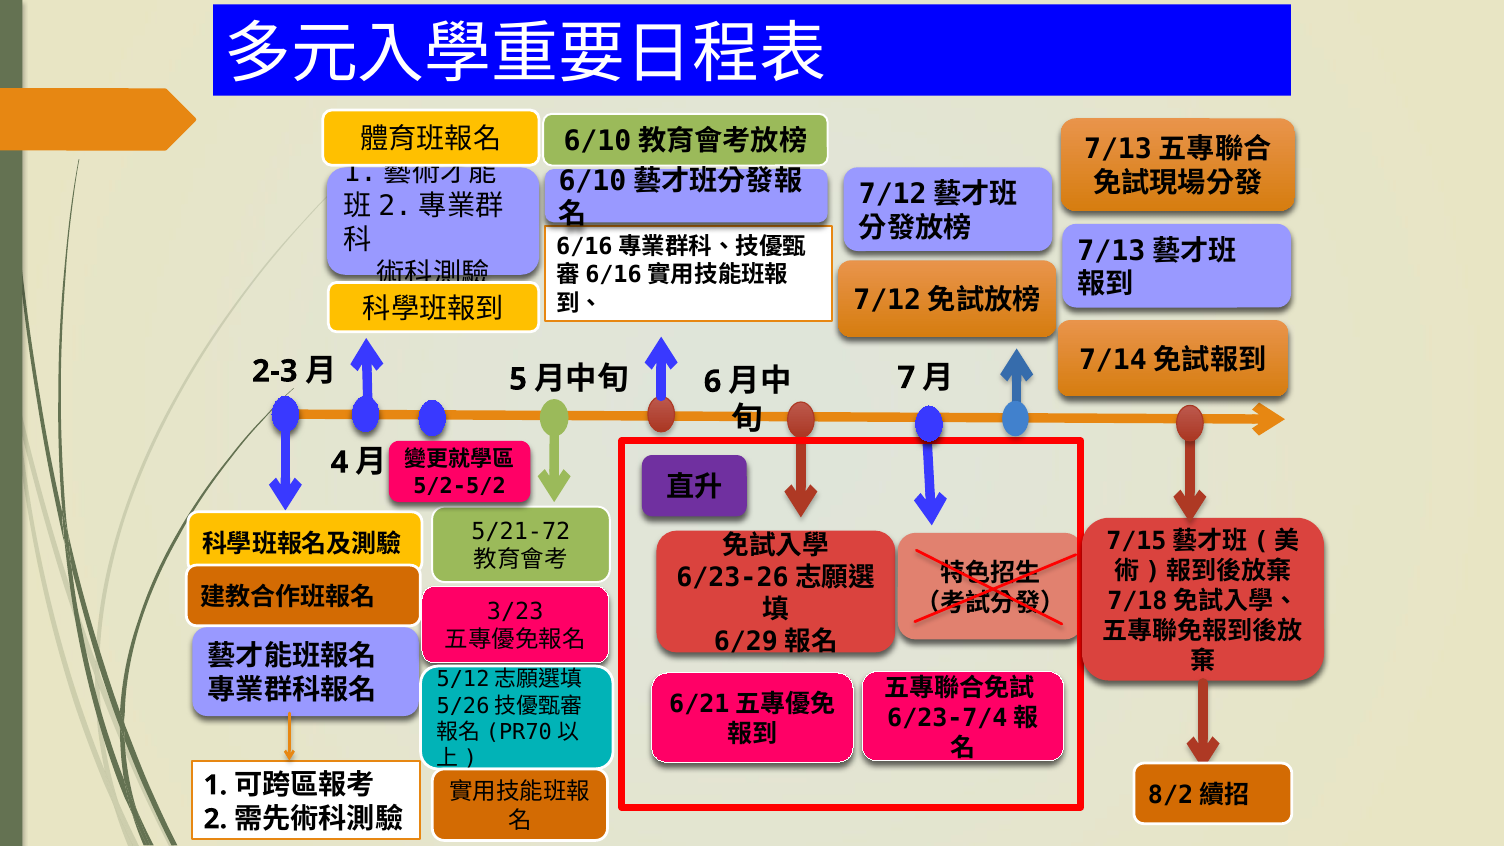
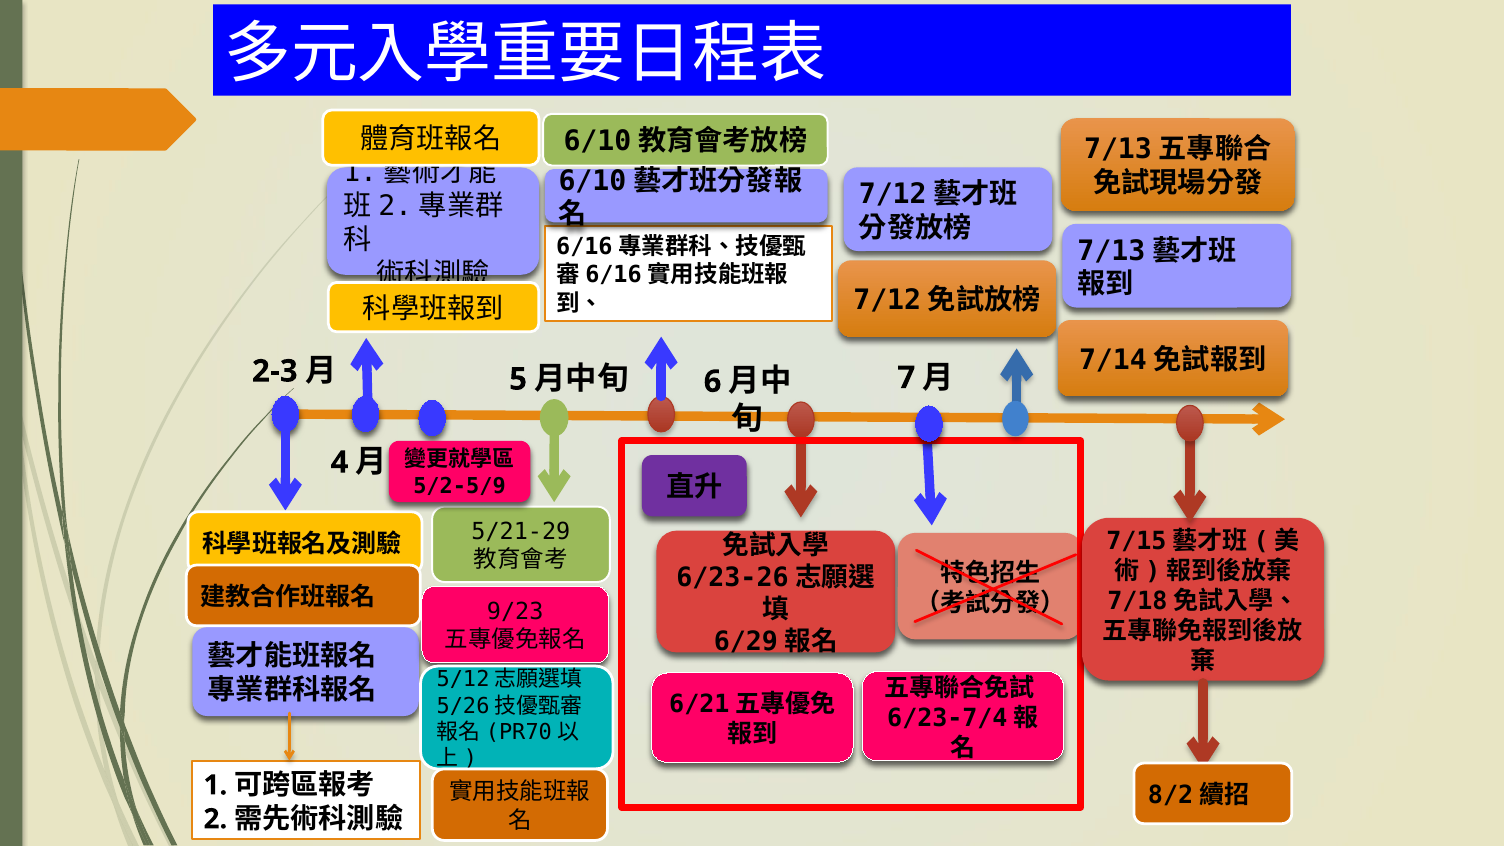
5/2-5/2: 5/2-5/2 -> 5/2-5/9
5/21-72: 5/21-72 -> 5/21-29
3/23: 3/23 -> 9/23
